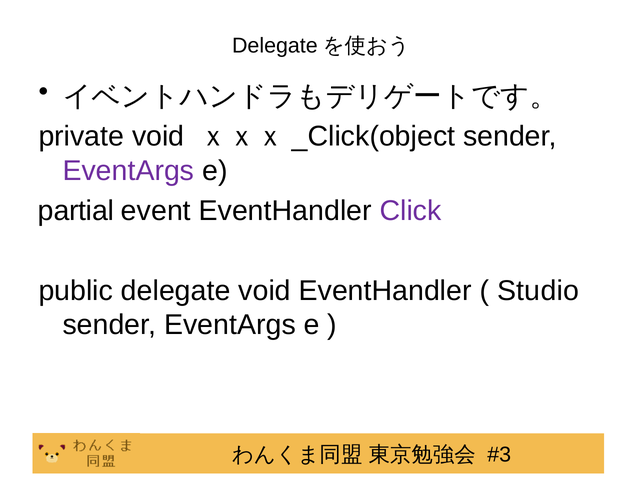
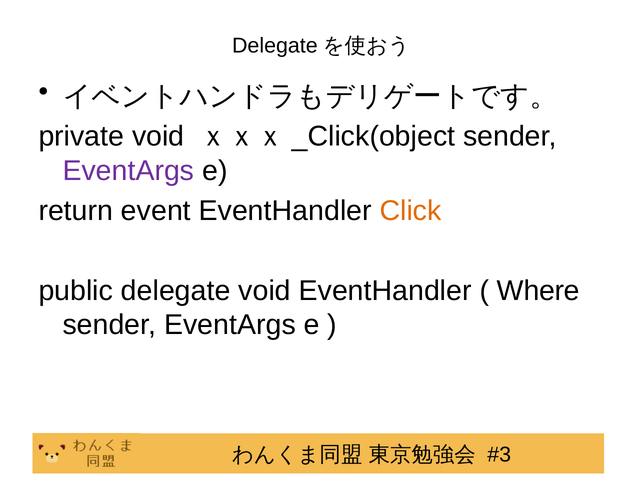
partial: partial -> return
Click colour: purple -> orange
Studio: Studio -> Where
